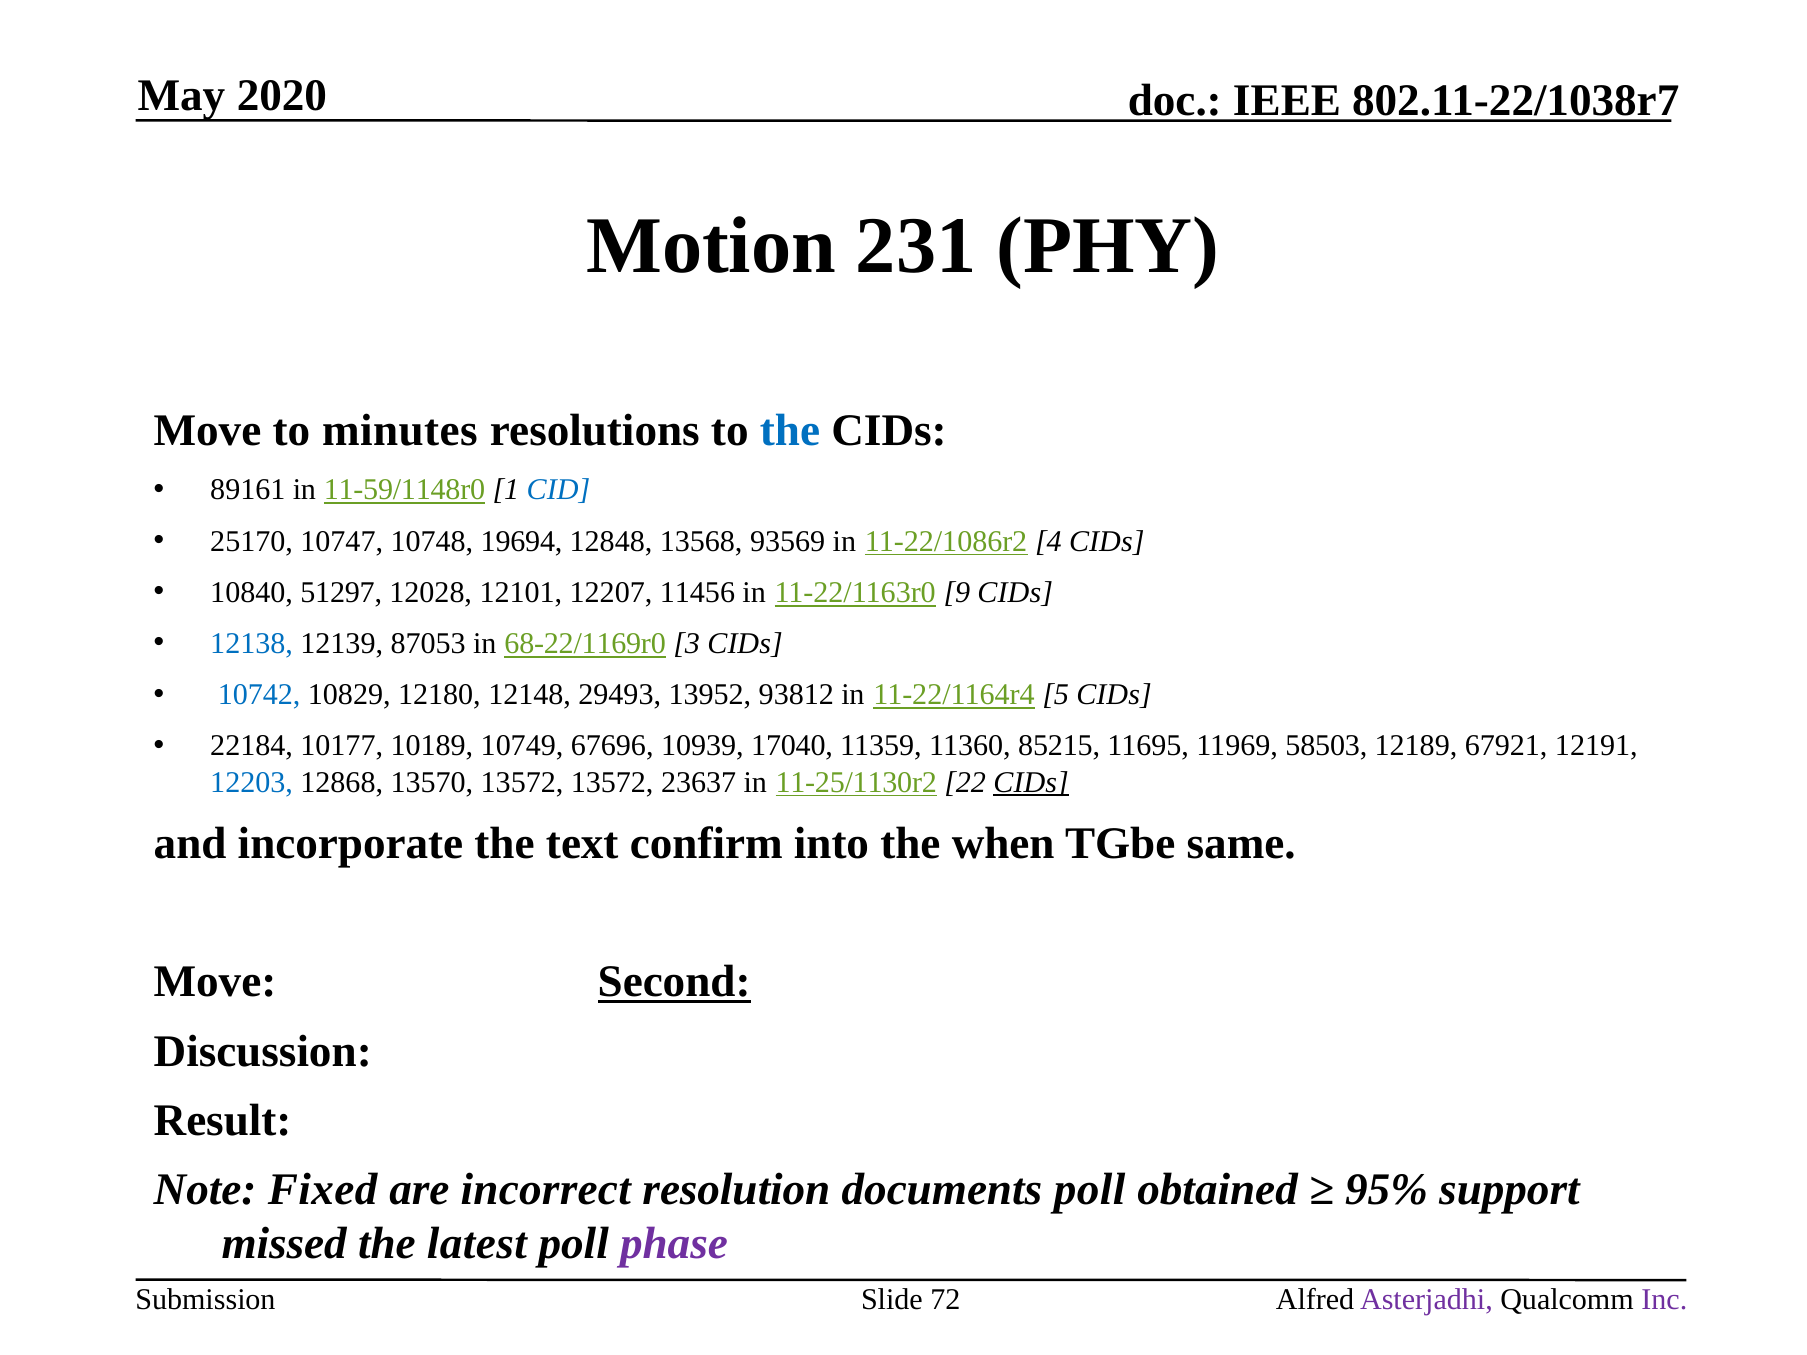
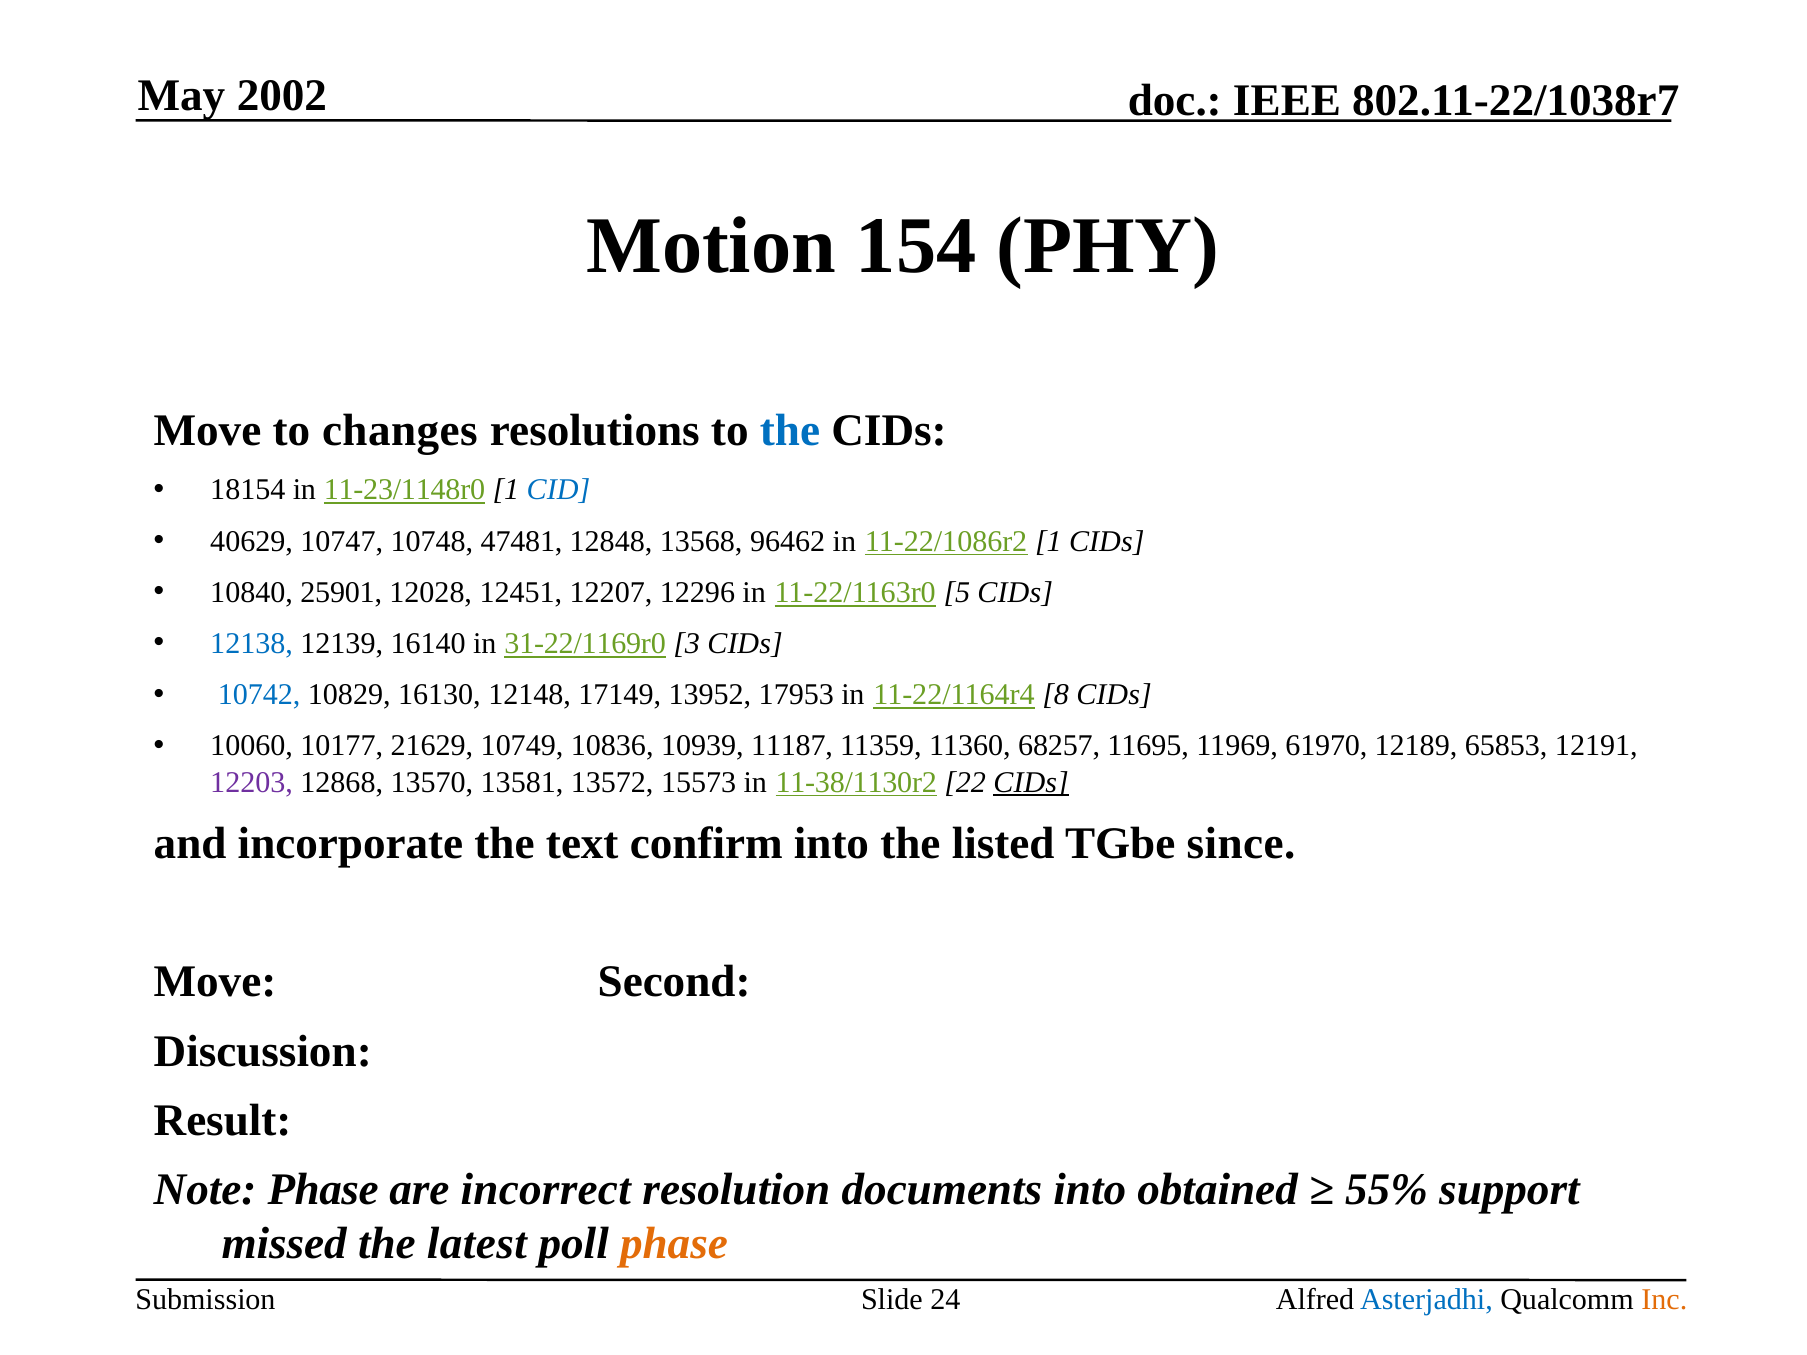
2020: 2020 -> 2002
231: 231 -> 154
minutes: minutes -> changes
89161: 89161 -> 18154
11-59/1148r0: 11-59/1148r0 -> 11-23/1148r0
25170: 25170 -> 40629
19694: 19694 -> 47481
93569: 93569 -> 96462
11-22/1086r2 4: 4 -> 1
51297: 51297 -> 25901
12101: 12101 -> 12451
11456: 11456 -> 12296
9: 9 -> 5
87053: 87053 -> 16140
68-22/1169r0: 68-22/1169r0 -> 31-22/1169r0
12180: 12180 -> 16130
29493: 29493 -> 17149
93812: 93812 -> 17953
5: 5 -> 8
22184: 22184 -> 10060
10189: 10189 -> 21629
67696: 67696 -> 10836
17040: 17040 -> 11187
85215: 85215 -> 68257
58503: 58503 -> 61970
67921: 67921 -> 65853
12203 colour: blue -> purple
13570 13572: 13572 -> 13581
23637: 23637 -> 15573
11-25/1130r2: 11-25/1130r2 -> 11-38/1130r2
when: when -> listed
same: same -> since
Second underline: present -> none
Note Fixed: Fixed -> Phase
documents poll: poll -> into
95%: 95% -> 55%
phase at (674, 1244) colour: purple -> orange
72: 72 -> 24
Asterjadhi colour: purple -> blue
Inc colour: purple -> orange
